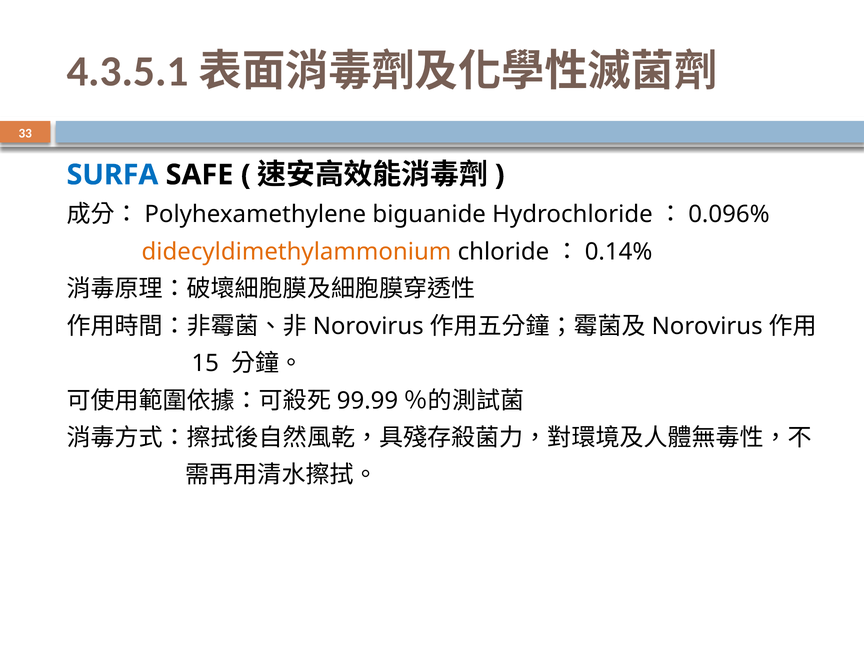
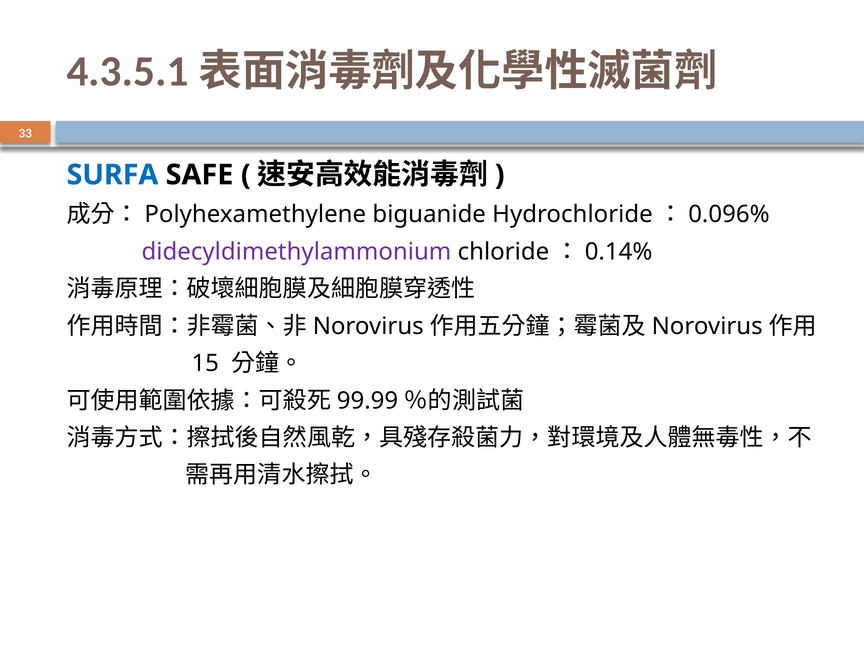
didecyldimethylammonium colour: orange -> purple
